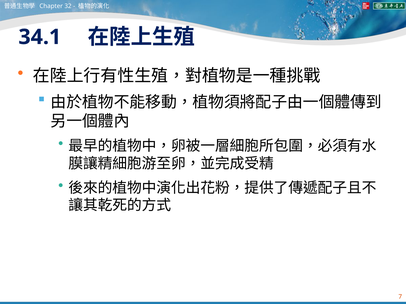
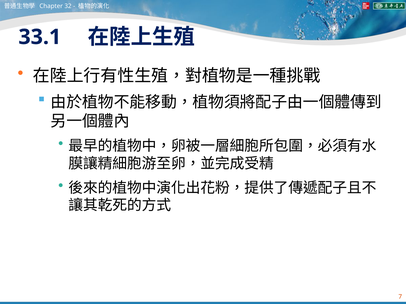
34.1: 34.1 -> 33.1
